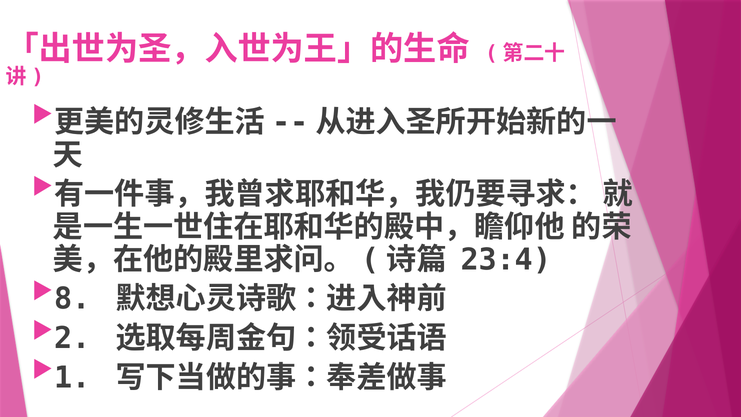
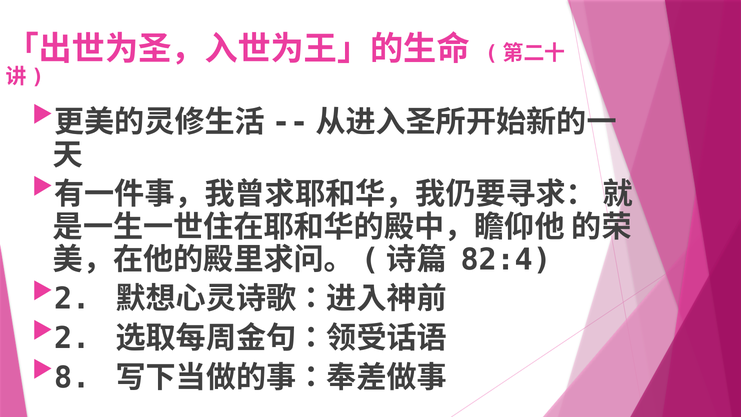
23:4: 23:4 -> 82:4
8 at (72, 299): 8 -> 2
1: 1 -> 8
